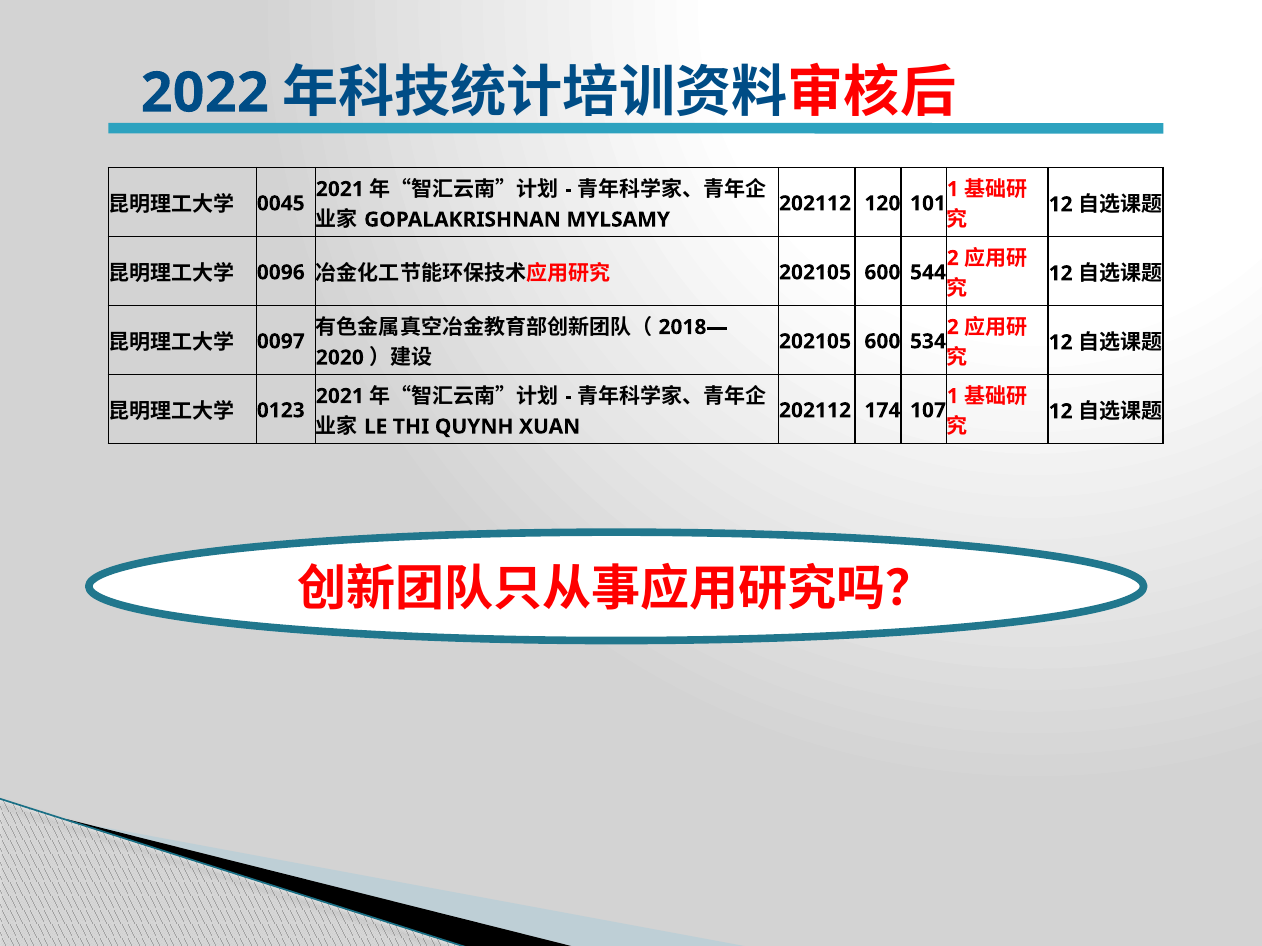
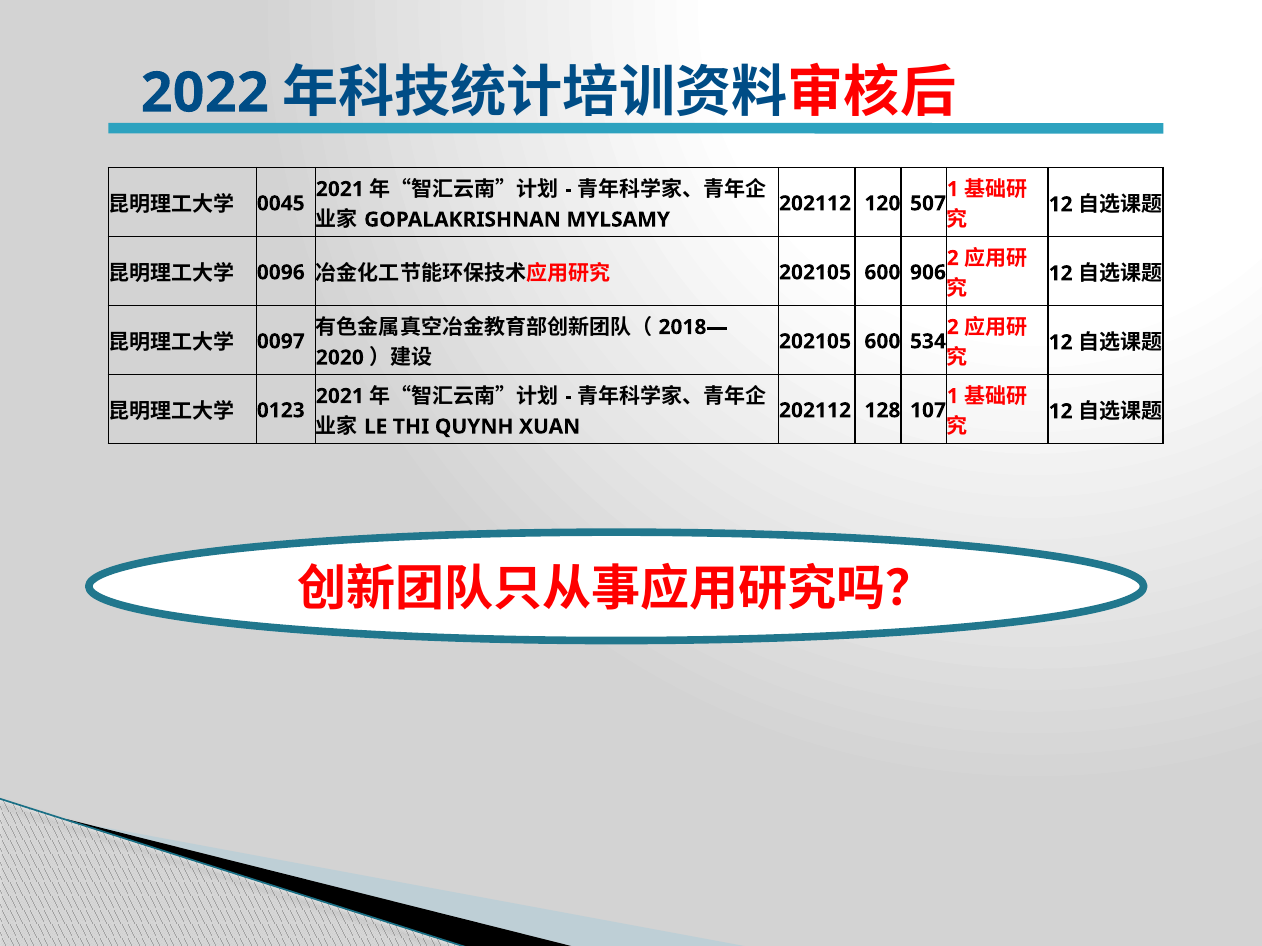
101: 101 -> 507
544: 544 -> 906
174: 174 -> 128
